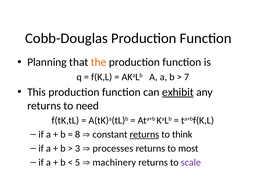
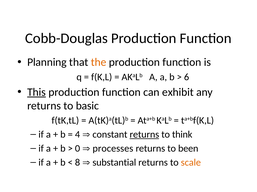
7: 7 -> 6
This underline: none -> present
exhibit underline: present -> none
need: need -> basic
8: 8 -> 4
3: 3 -> 0
most: most -> been
5: 5 -> 8
machinery: machinery -> substantial
scale colour: purple -> orange
